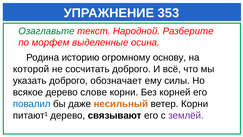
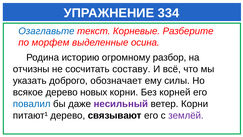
353: 353 -> 334
Озаглавьте colour: green -> blue
Народной: Народной -> Корневые
основу: основу -> разбор
которой: которой -> отчизны
сосчитать доброго: доброго -> составу
слове: слове -> новых
несильный colour: orange -> purple
